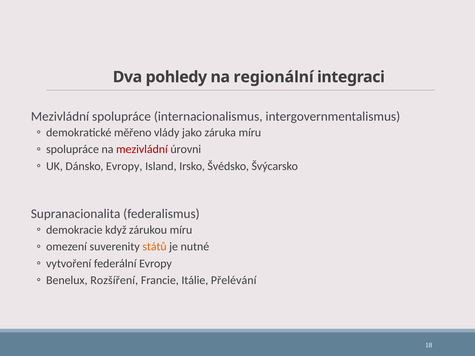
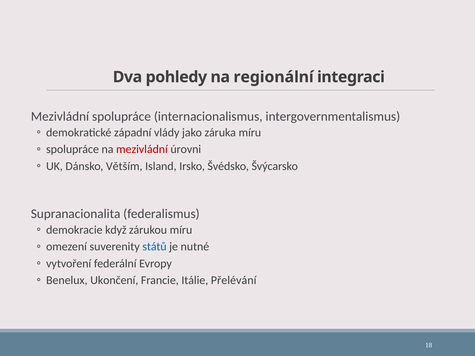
měřeno: měřeno -> západní
Dánsko Evropy: Evropy -> Větším
států colour: orange -> blue
Rozšíření: Rozšíření -> Ukončení
